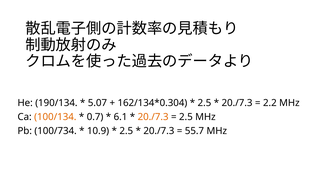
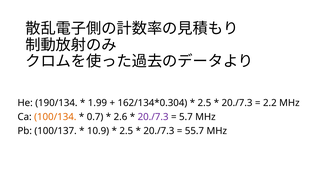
5.07: 5.07 -> 1.99
6.1: 6.1 -> 2.6
20./7.3 at (153, 117) colour: orange -> purple
2.5 at (186, 117): 2.5 -> 5.7
100/734: 100/734 -> 100/137
